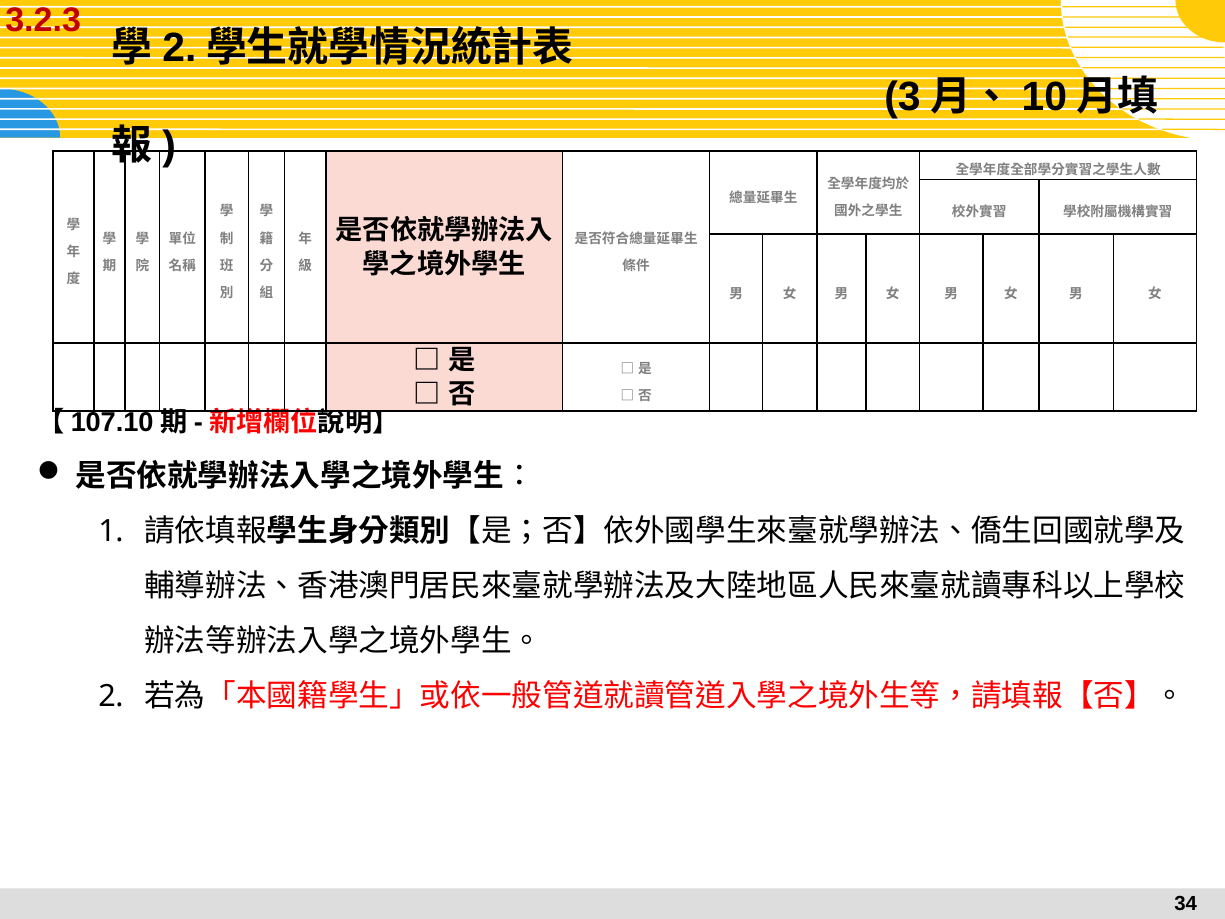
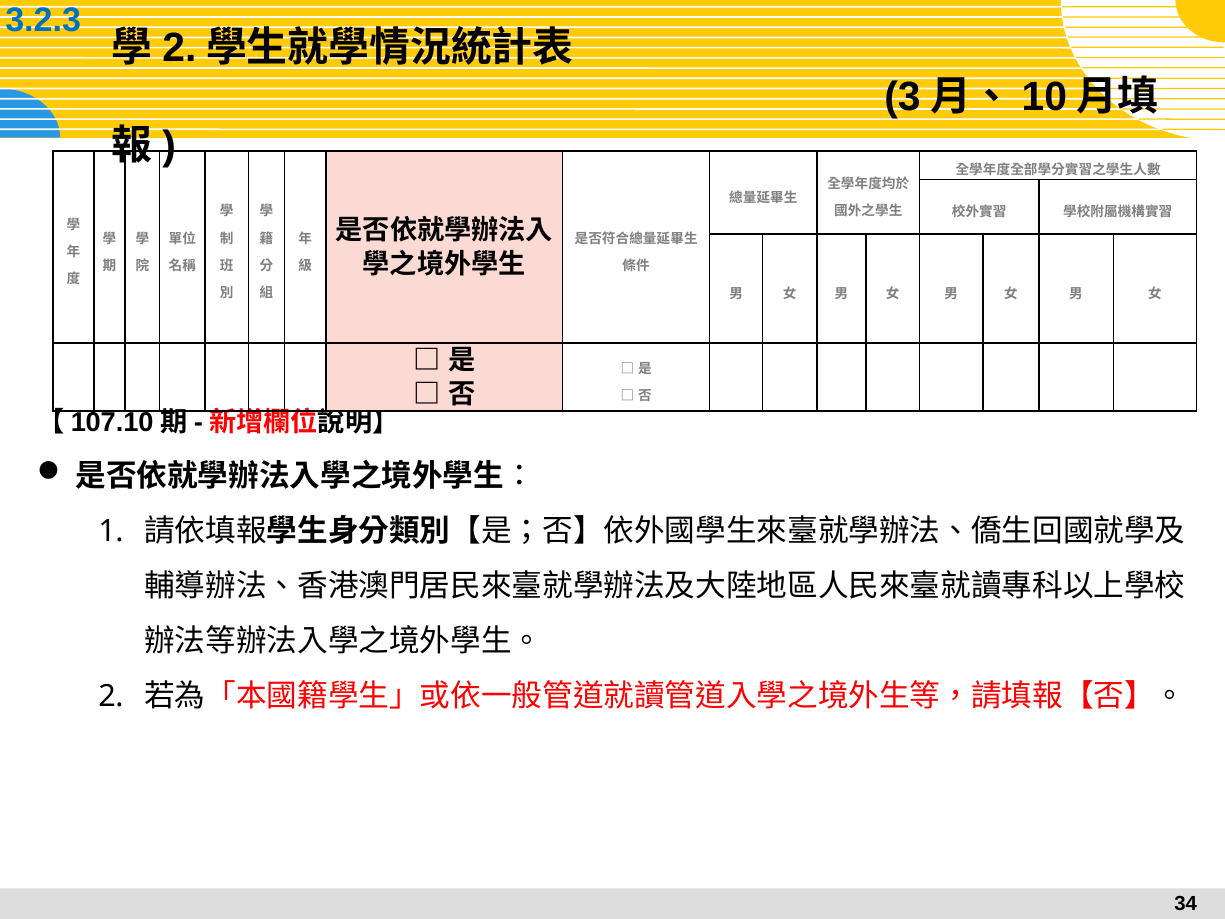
3.2.3 colour: red -> blue
